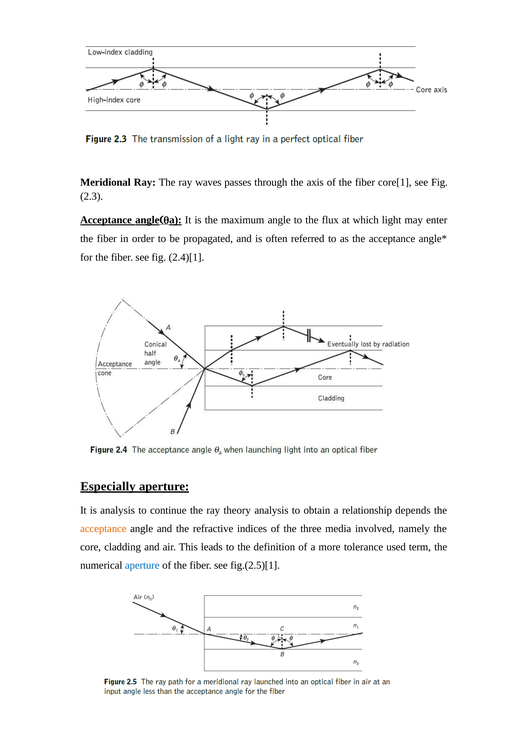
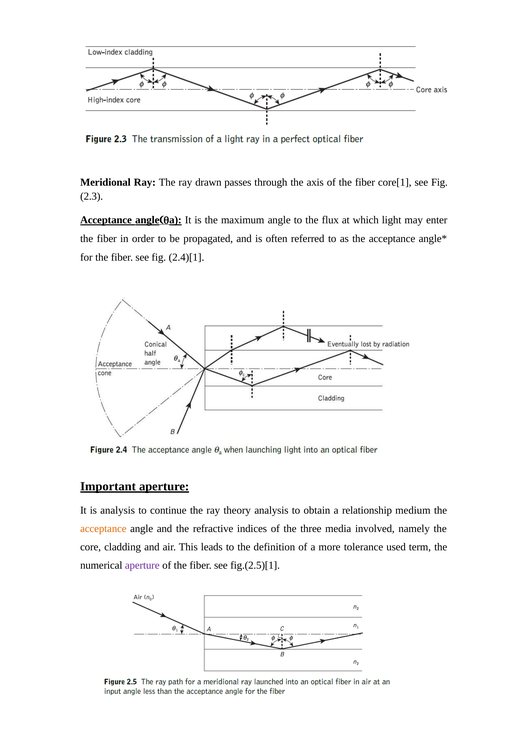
waves: waves -> drawn
Especially: Especially -> Important
depends: depends -> medium
aperture at (142, 565) colour: blue -> purple
